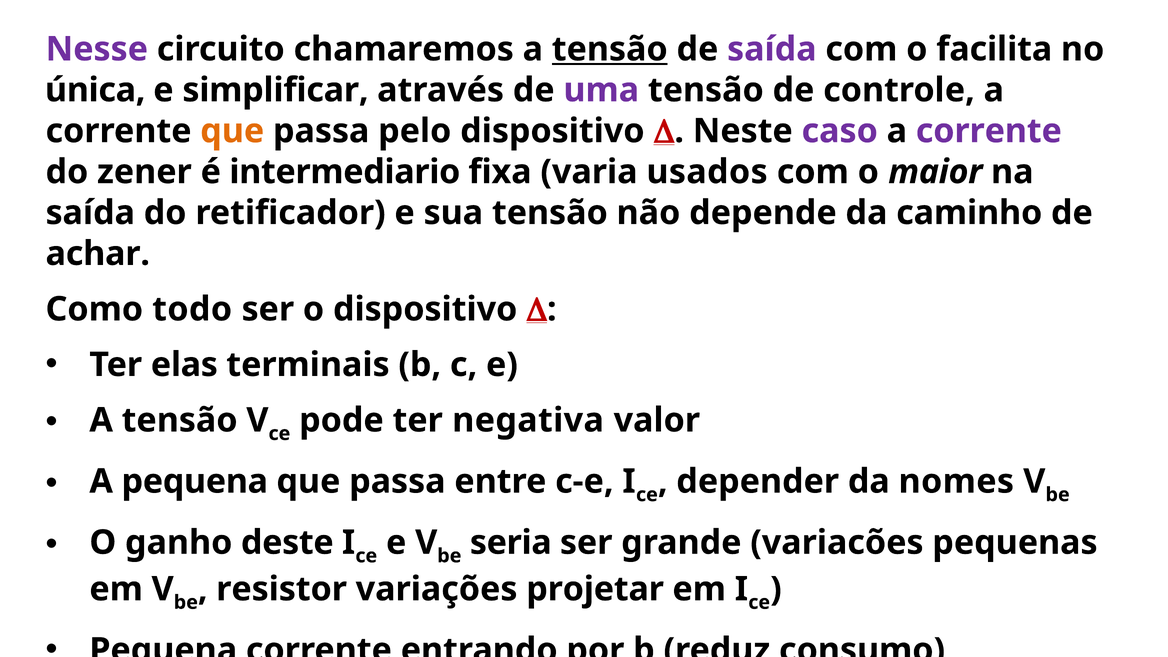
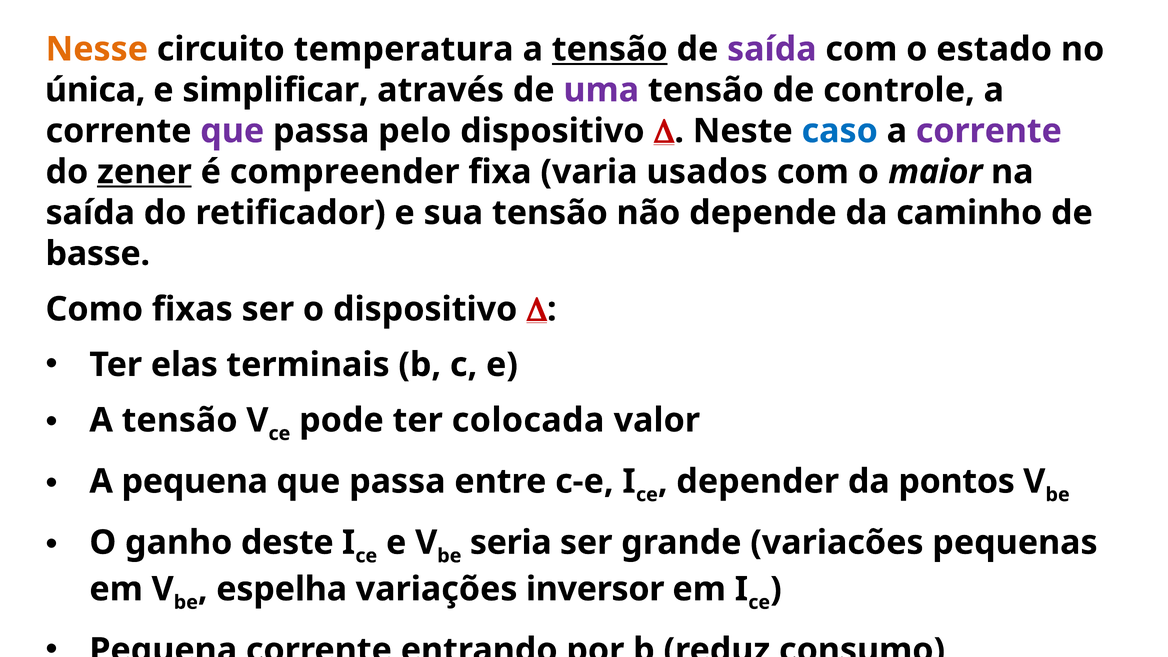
Nesse colour: purple -> orange
chamaremos: chamaremos -> temperatura
facilita: facilita -> estado
que at (232, 131) colour: orange -> purple
caso colour: purple -> blue
zener underline: none -> present
intermediario: intermediario -> compreender
achar: achar -> basse
todo: todo -> fixas
negativa: negativa -> colocada
nomes: nomes -> pontos
resistor: resistor -> espelha
projetar: projetar -> inversor
